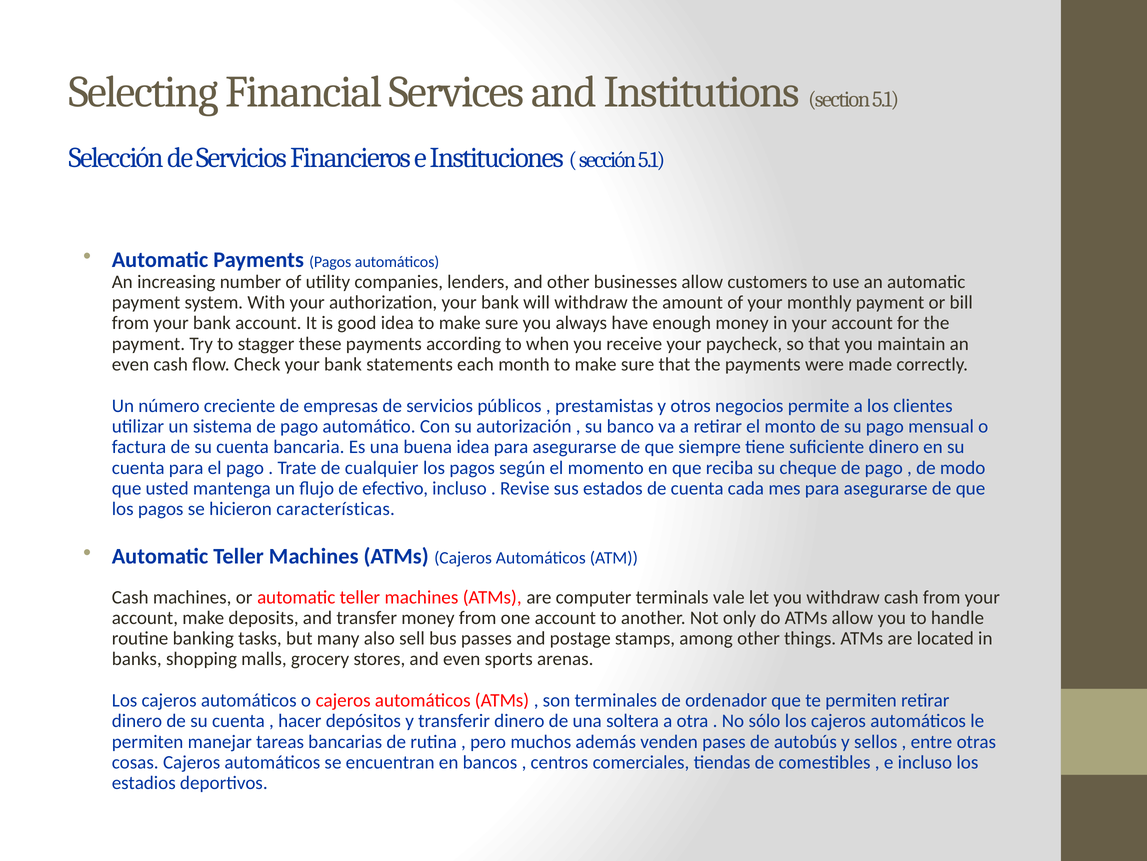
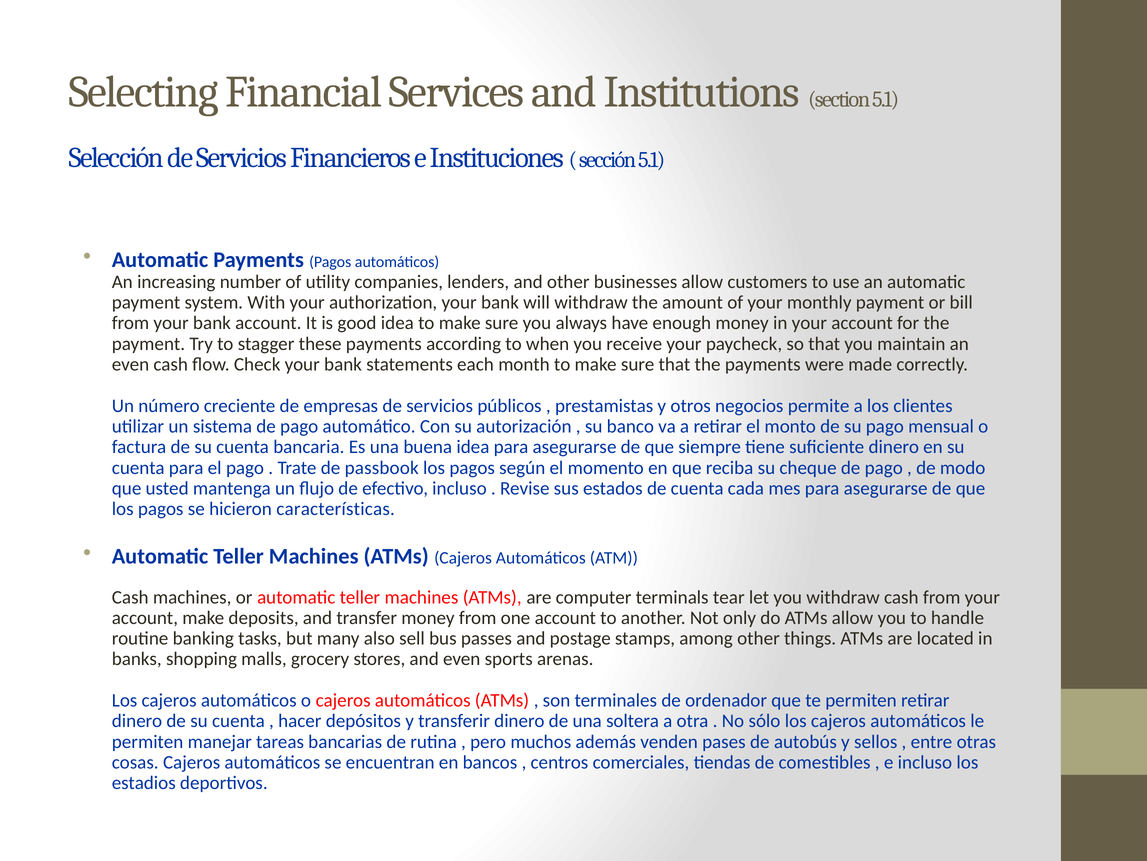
cualquier: cualquier -> passbook
vale: vale -> tear
